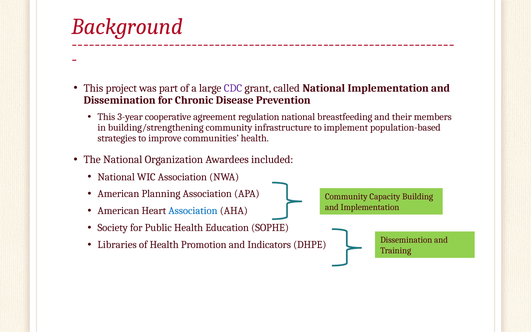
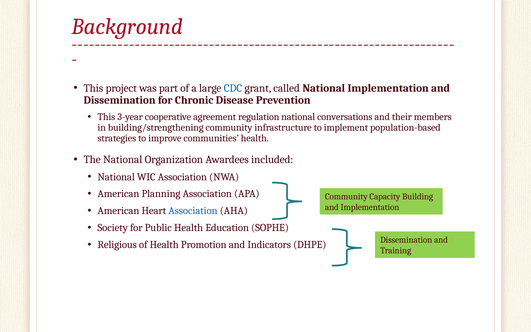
CDC colour: purple -> blue
breastfeeding: breastfeeding -> conversations
Libraries: Libraries -> Religious
